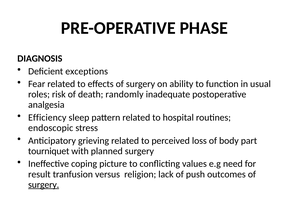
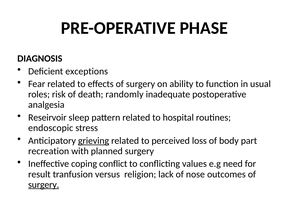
Efficiency: Efficiency -> Reseirvoir
grieving underline: none -> present
tourniquet: tourniquet -> recreation
picture: picture -> conflict
push: push -> nose
